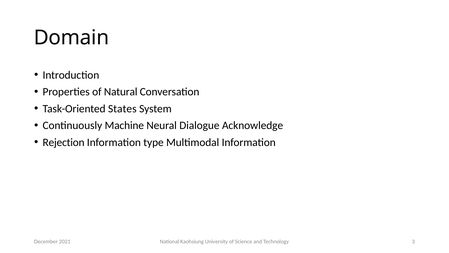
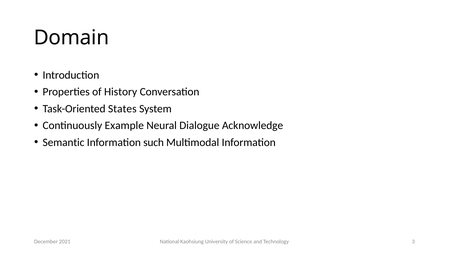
Natural: Natural -> History
Machine: Machine -> Example
Rejection: Rejection -> Semantic
type: type -> such
